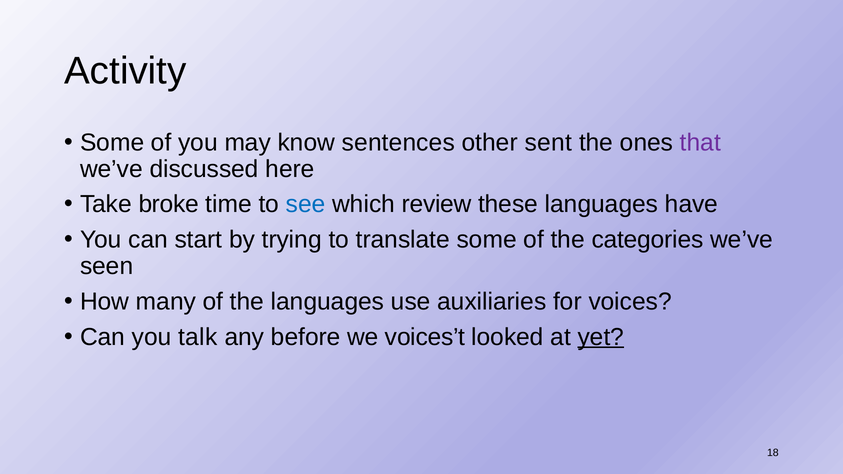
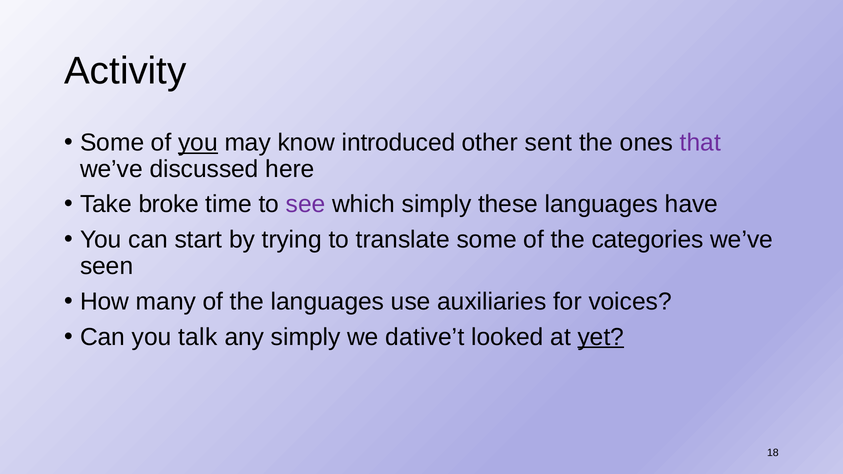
you at (198, 143) underline: none -> present
sentences: sentences -> introduced
see colour: blue -> purple
which review: review -> simply
any before: before -> simply
voices’t: voices’t -> dative’t
